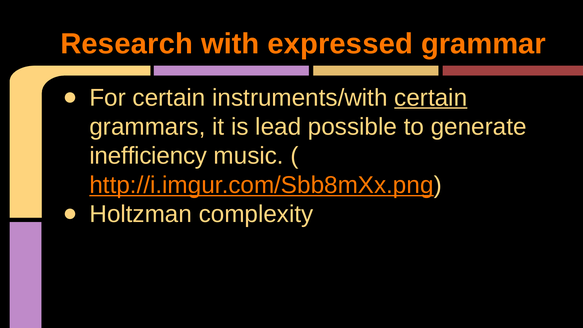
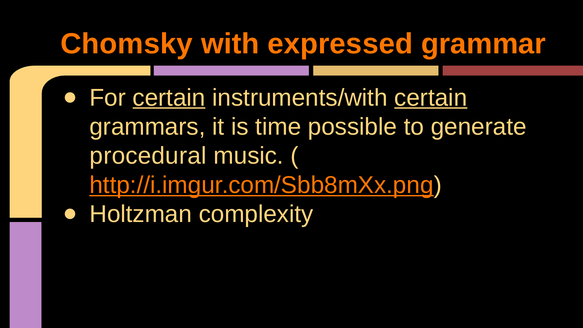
Research: Research -> Chomsky
certain at (169, 98) underline: none -> present
lead: lead -> time
inefficiency: inefficiency -> procedural
